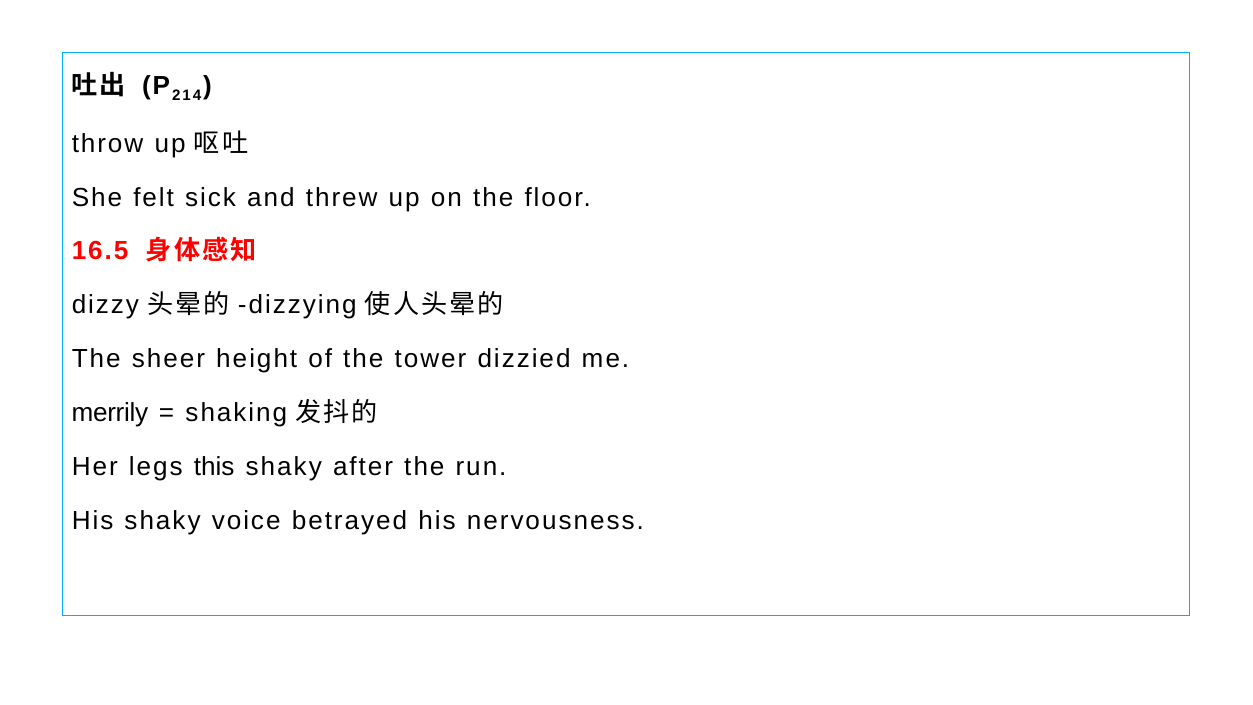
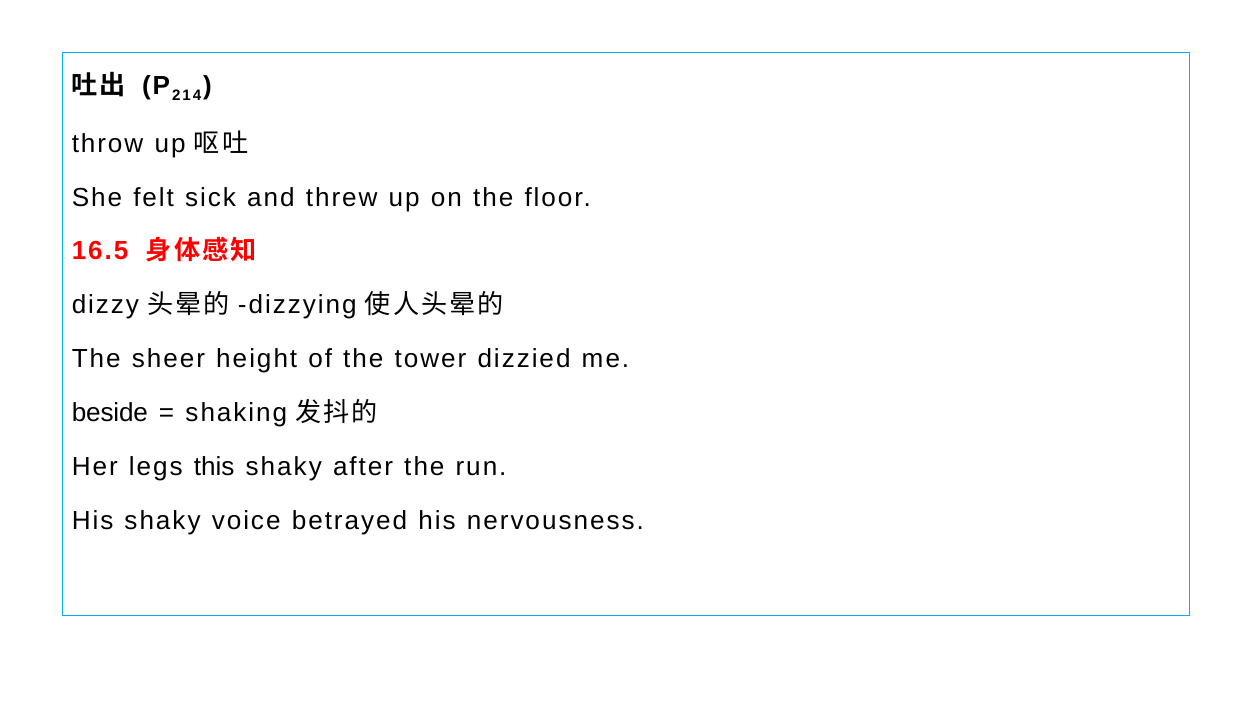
merrily: merrily -> beside
